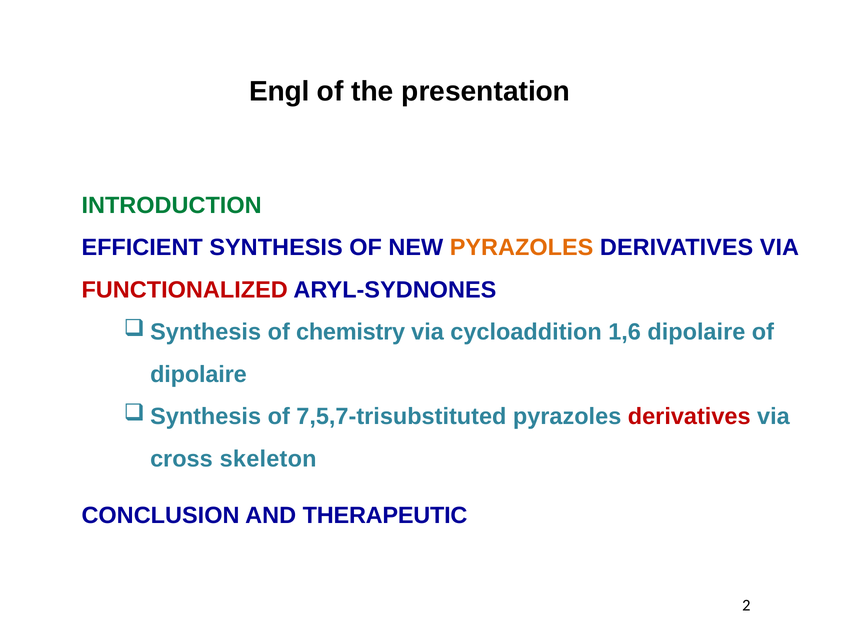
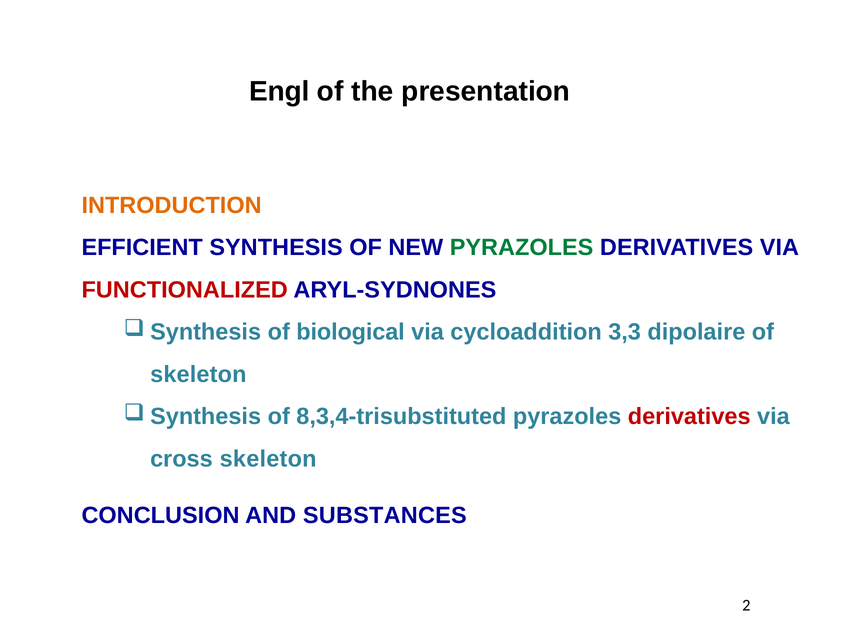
INTRODUCTION colour: green -> orange
PYRAZOLES at (522, 247) colour: orange -> green
chemistry: chemistry -> biological
1,6: 1,6 -> 3,3
dipolaire at (198, 374): dipolaire -> skeleton
7,5,7-trisubstituted: 7,5,7-trisubstituted -> 8,3,4-trisubstituted
THERAPEUTIC: THERAPEUTIC -> SUBSTANCES
